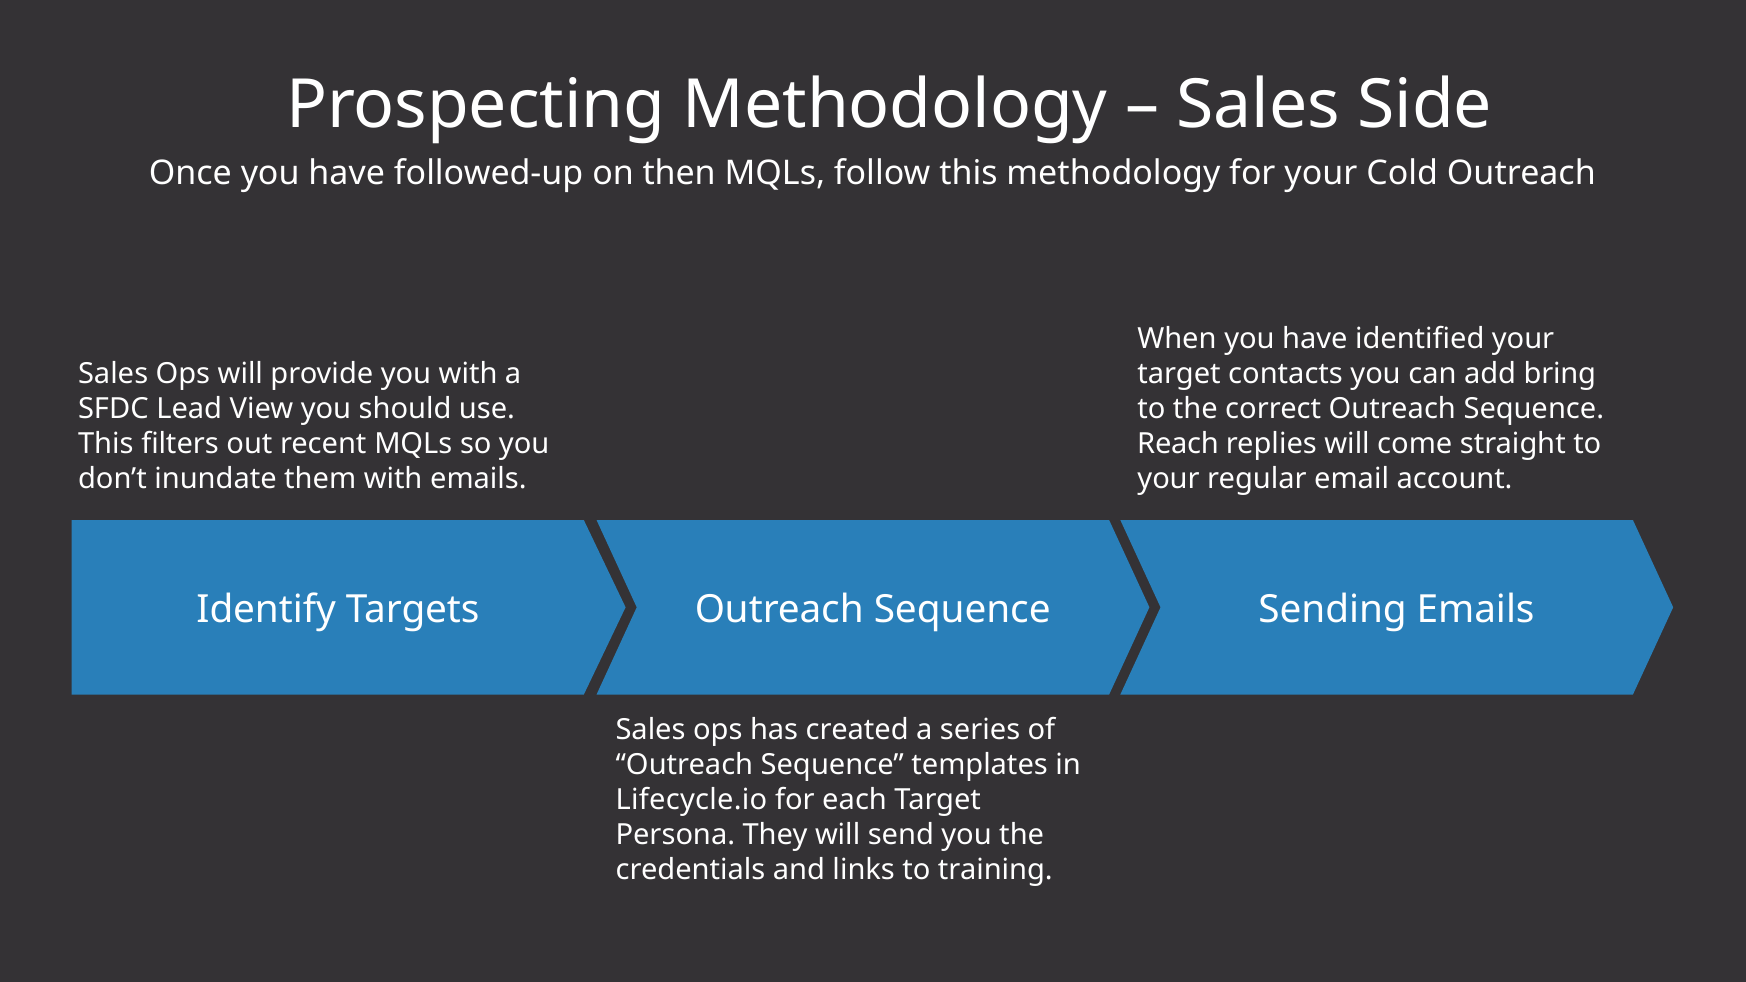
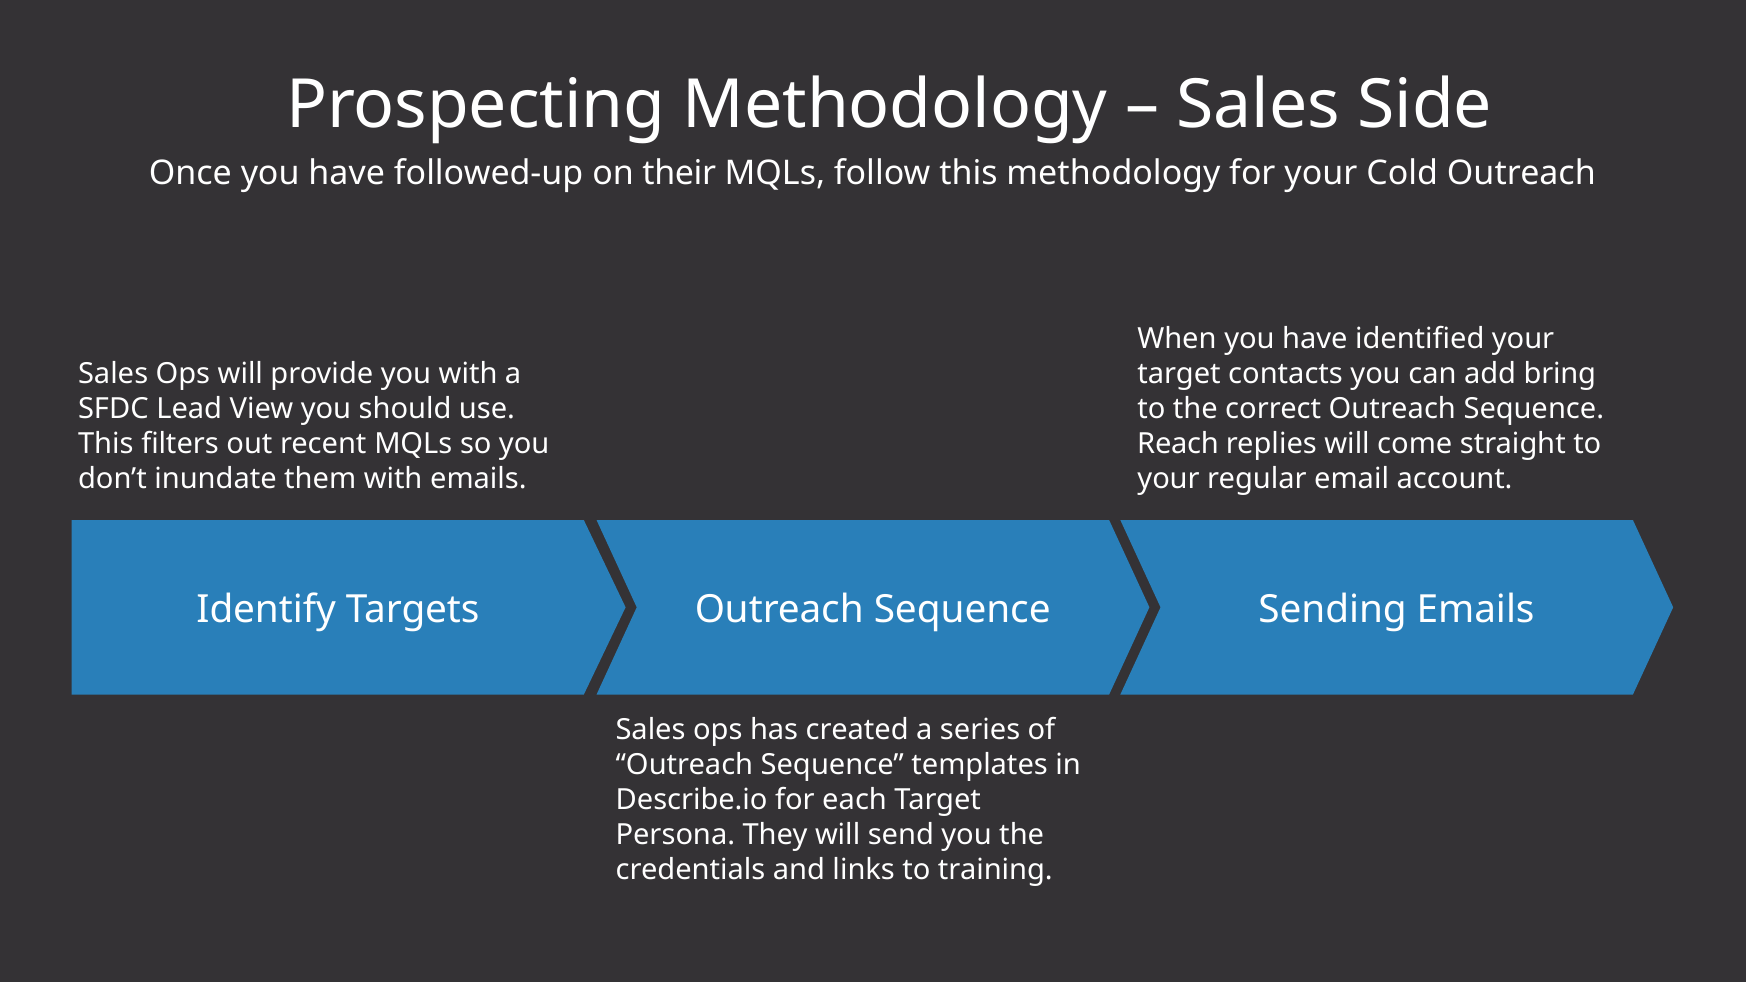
then: then -> their
Lifecycle.io: Lifecycle.io -> Describe.io
